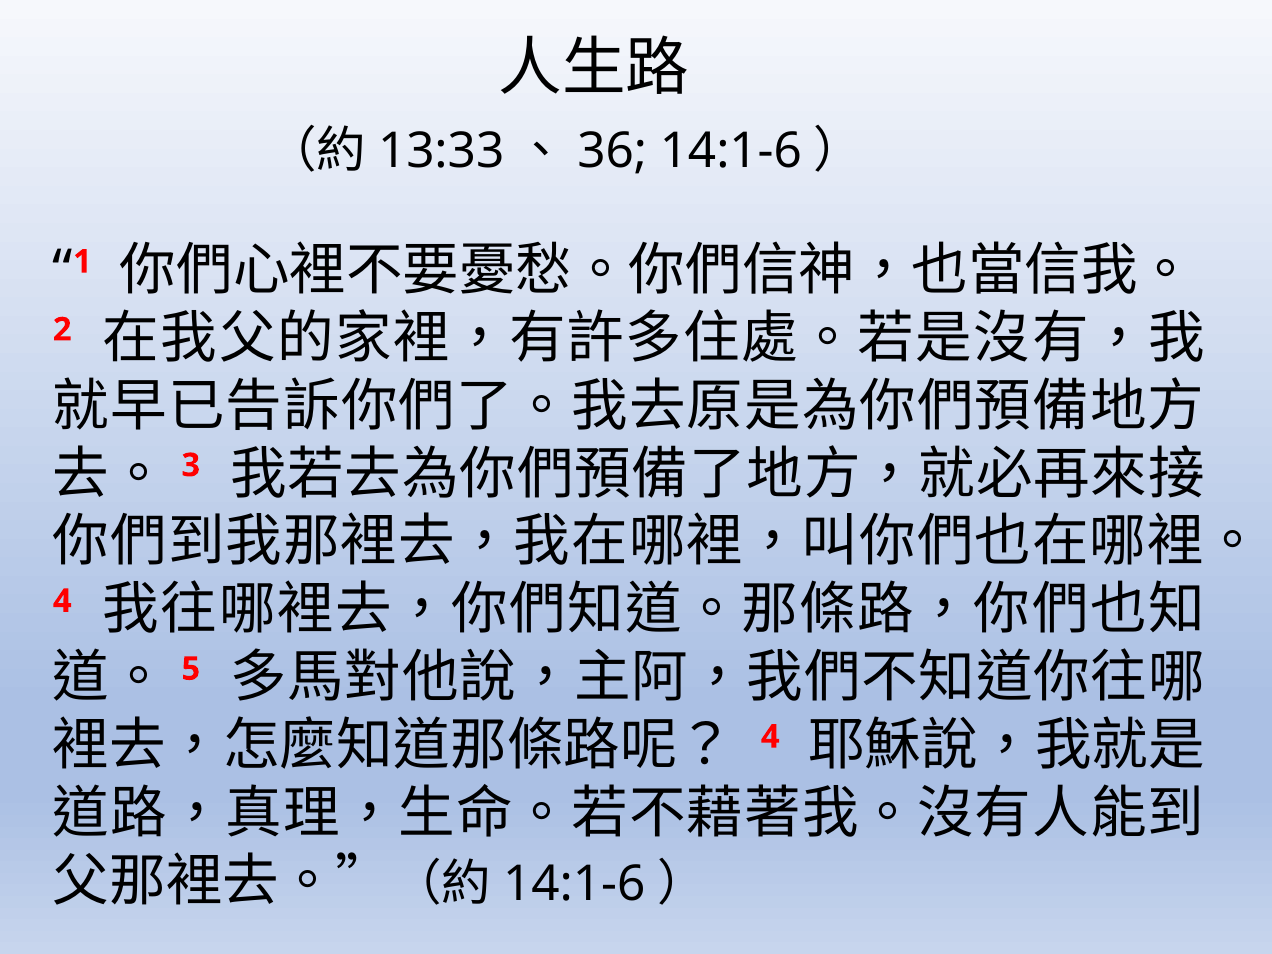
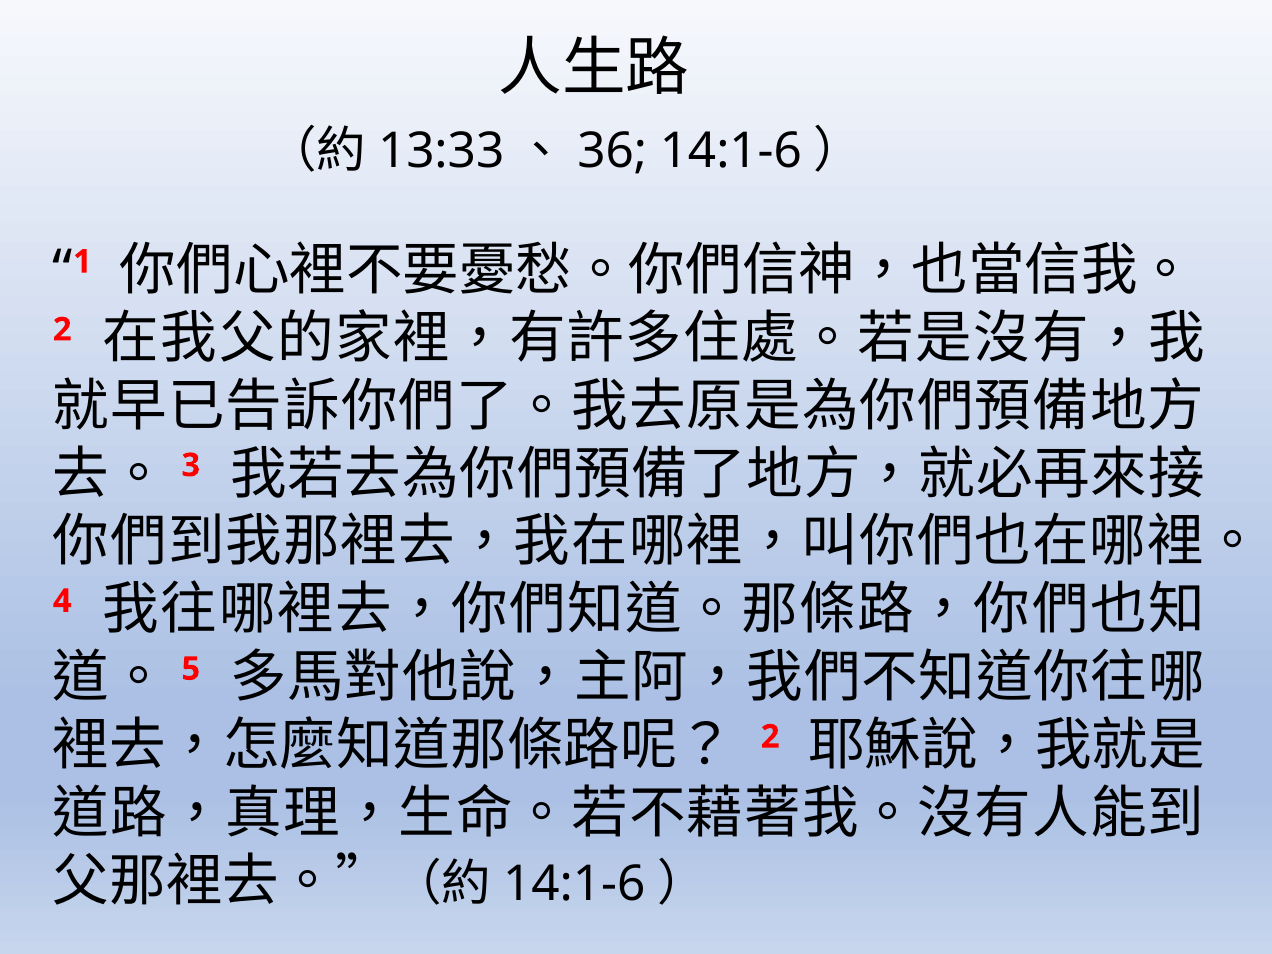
4 at (770, 737): 4 -> 2
